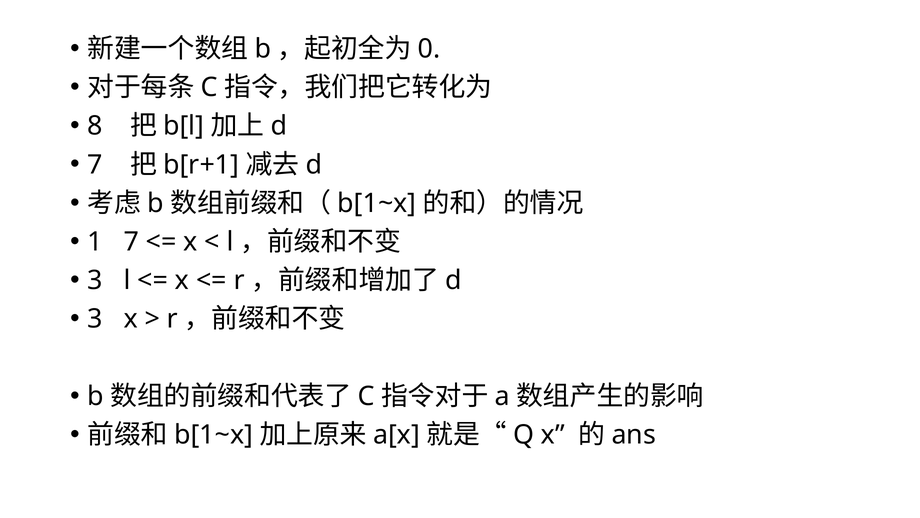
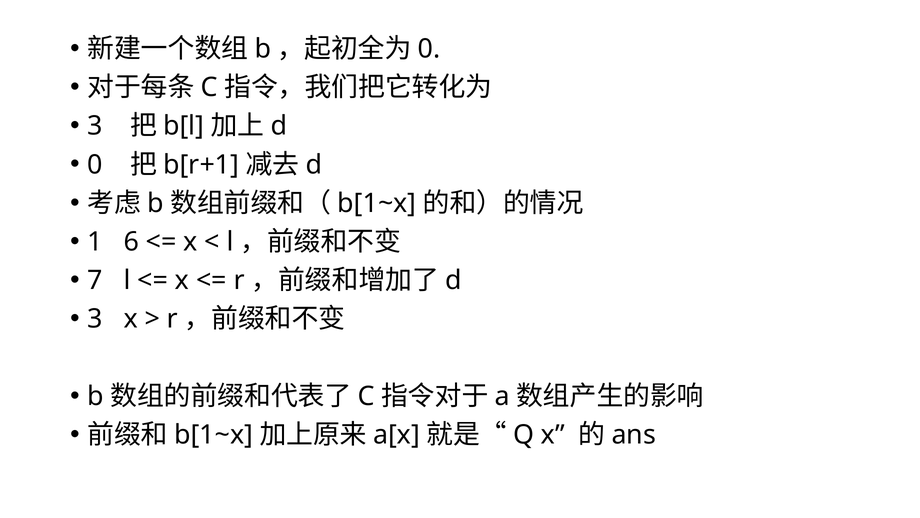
8 at (95, 126): 8 -> 3
7 at (95, 165): 7 -> 0
1 7: 7 -> 6
3 at (95, 280): 3 -> 7
